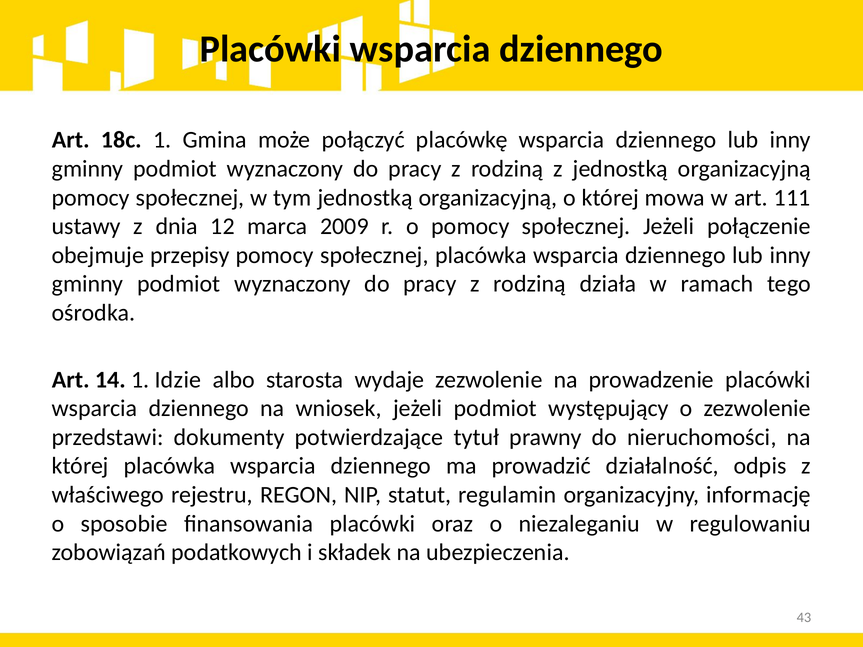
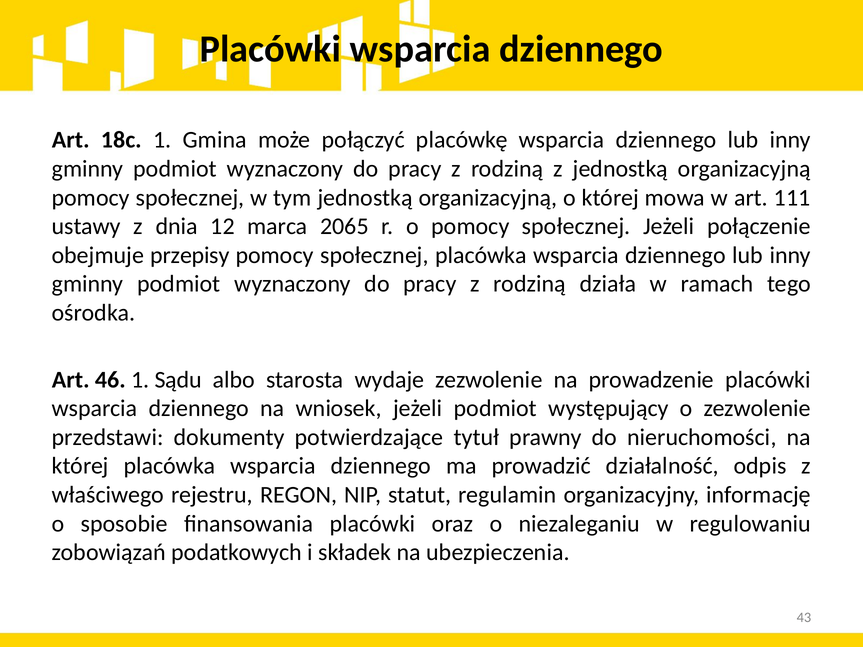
2009: 2009 -> 2065
14: 14 -> 46
Idzie: Idzie -> Sądu
